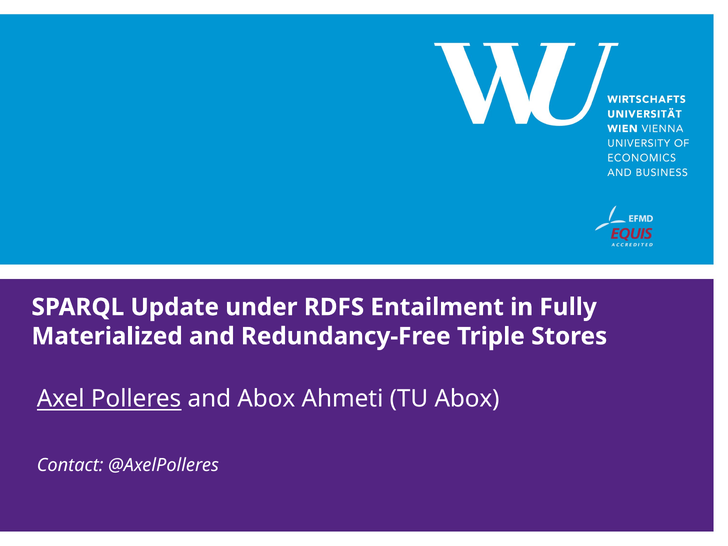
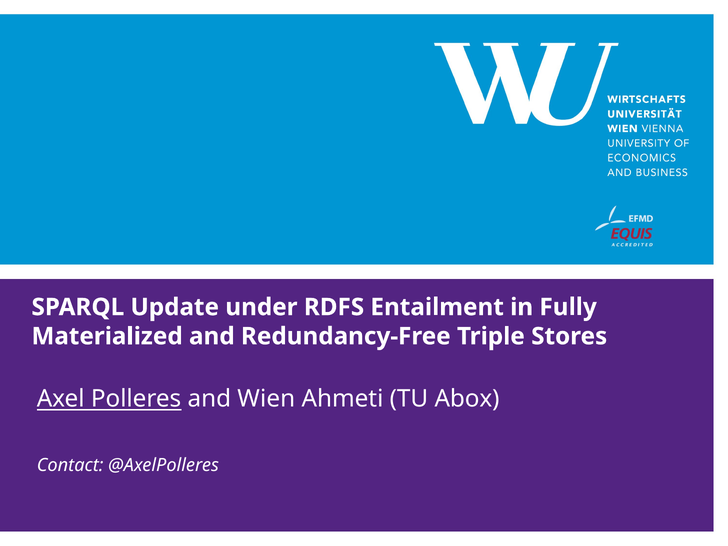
and Abox: Abox -> Wien
